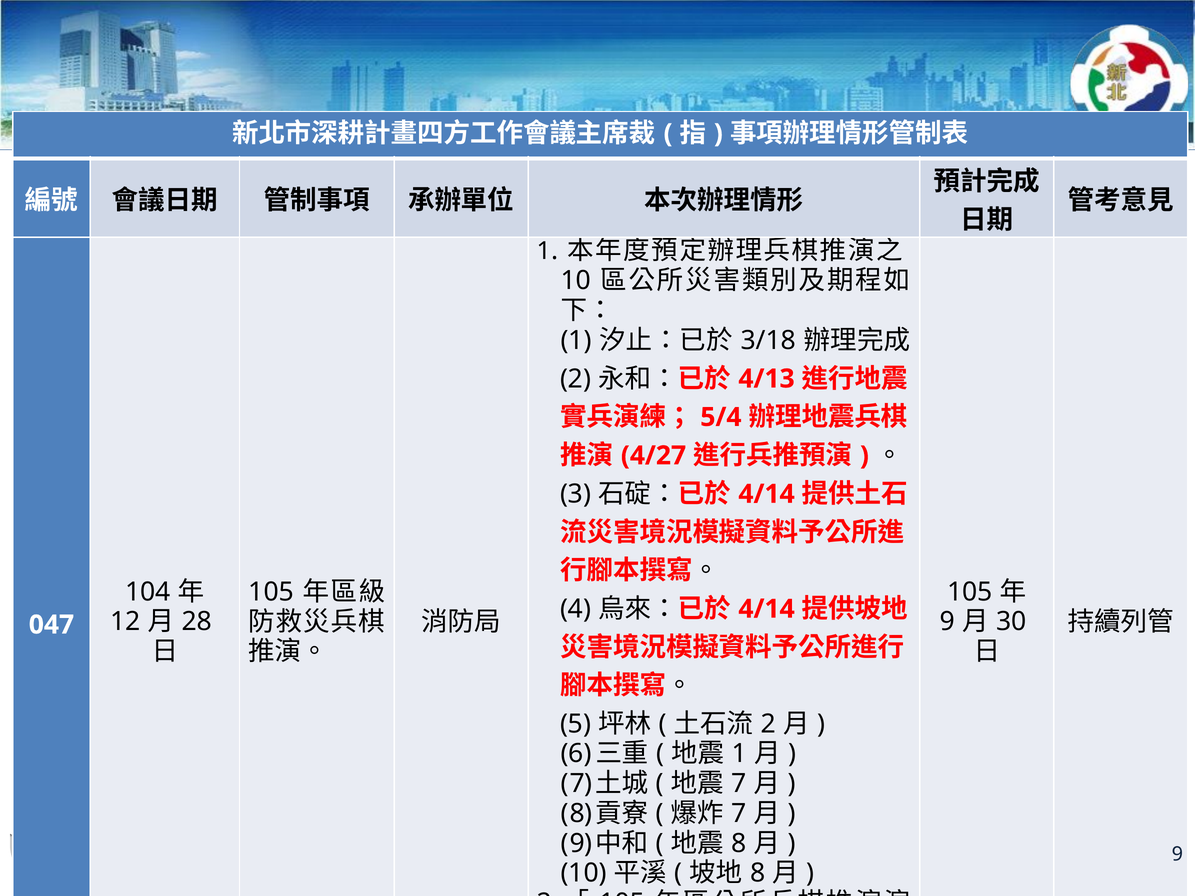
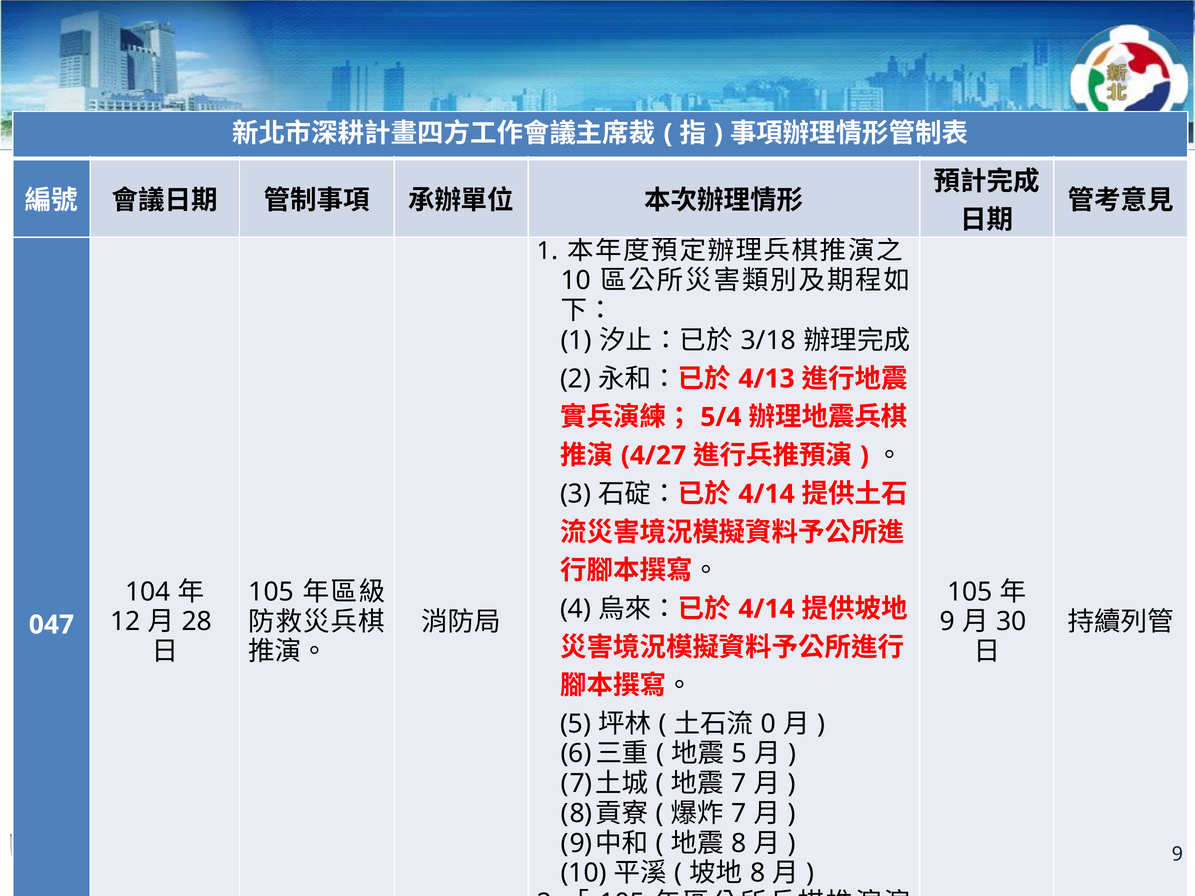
2 at (769, 724): 2 -> 0
1 at (739, 754): 1 -> 5
